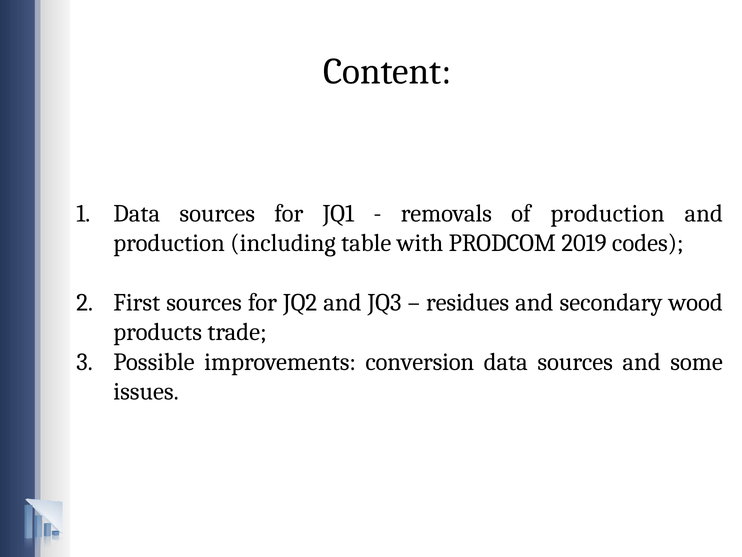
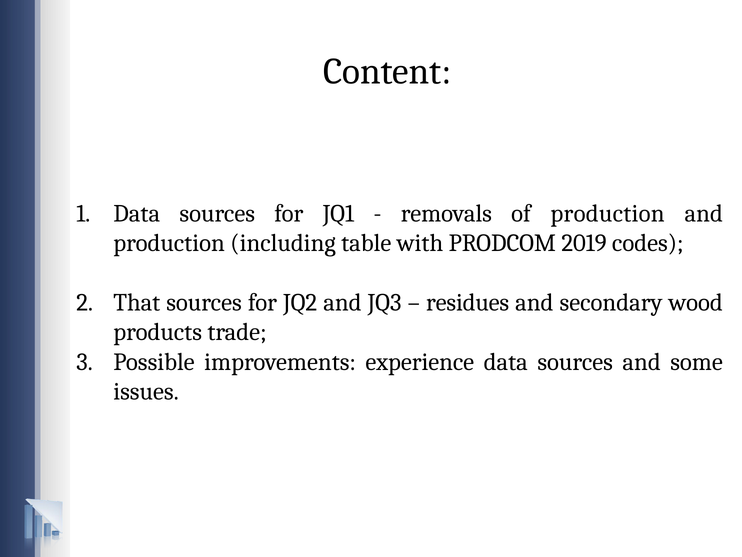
First: First -> That
conversion: conversion -> experience
